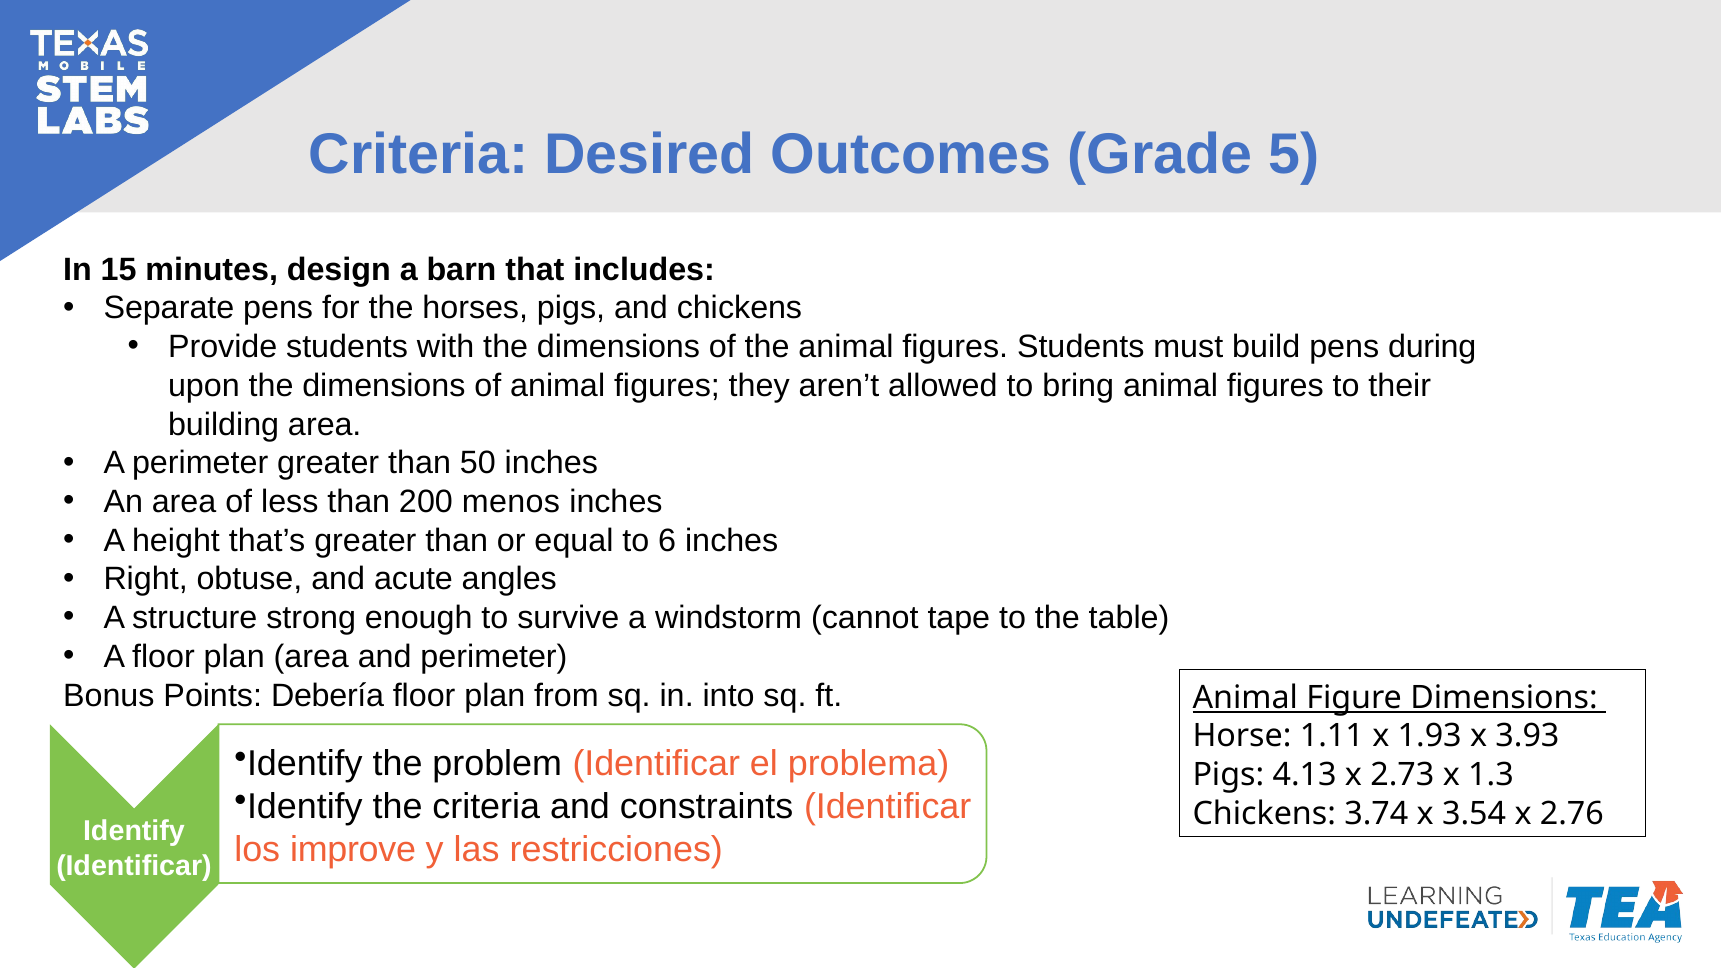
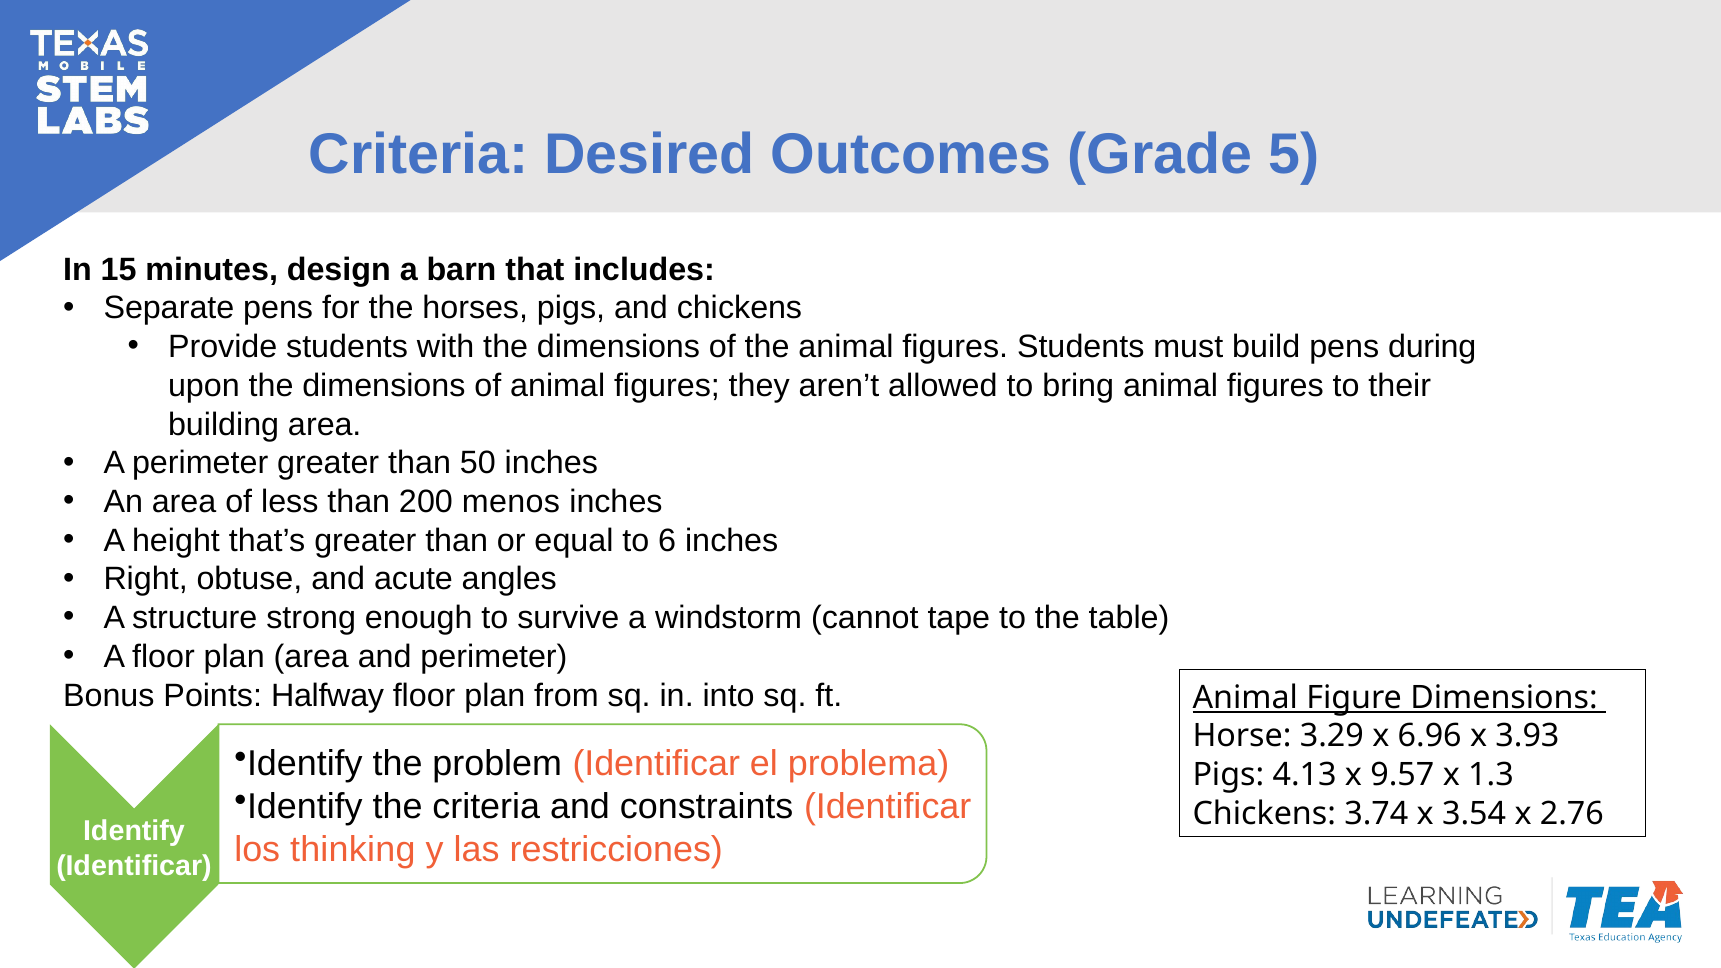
Debería: Debería -> Halfway
1.11: 1.11 -> 3.29
1.93: 1.93 -> 6.96
2.73: 2.73 -> 9.57
improve: improve -> thinking
